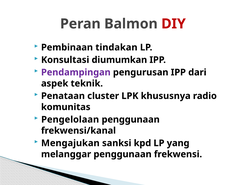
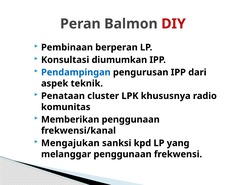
tindakan: tindakan -> berperan
Pendampingan colour: purple -> blue
Pengelolaan: Pengelolaan -> Memberikan
